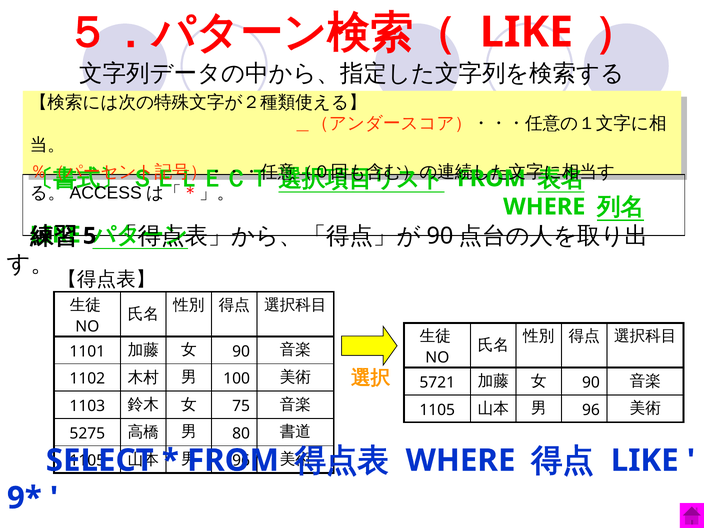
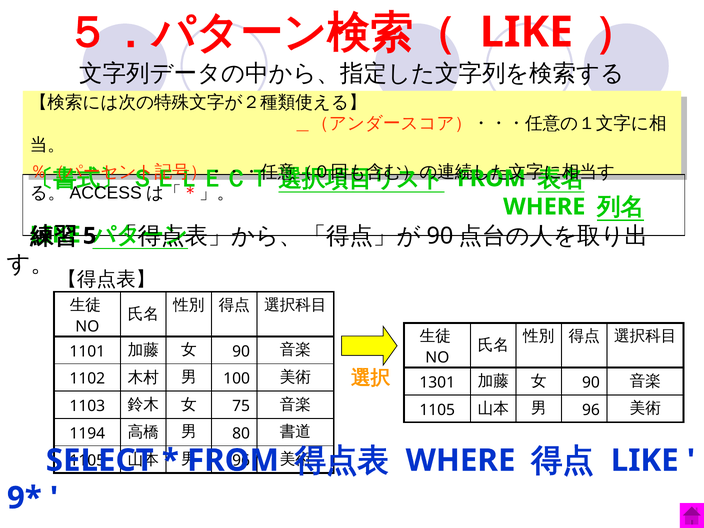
5721: 5721 -> 1301
5275: 5275 -> 1194
